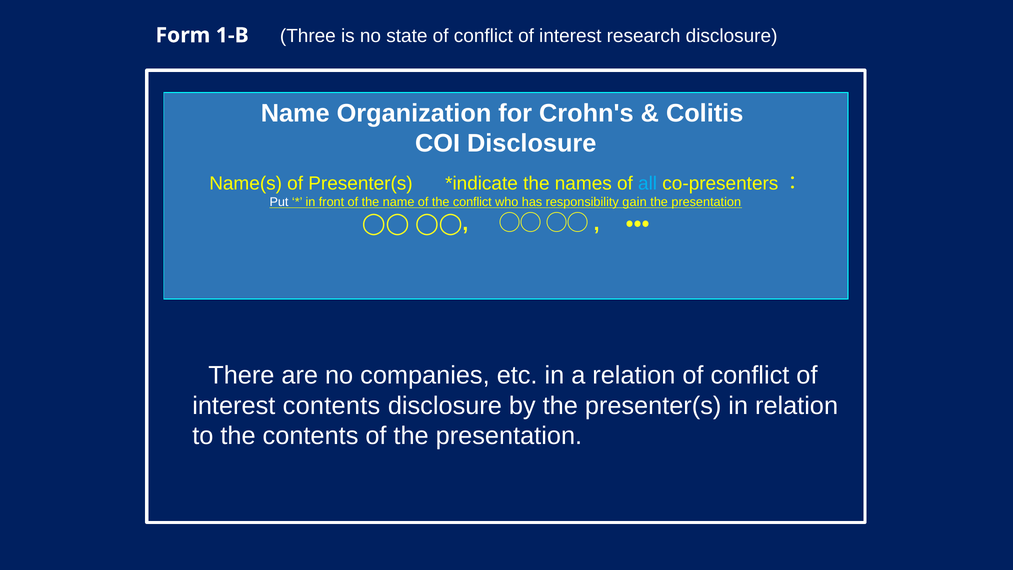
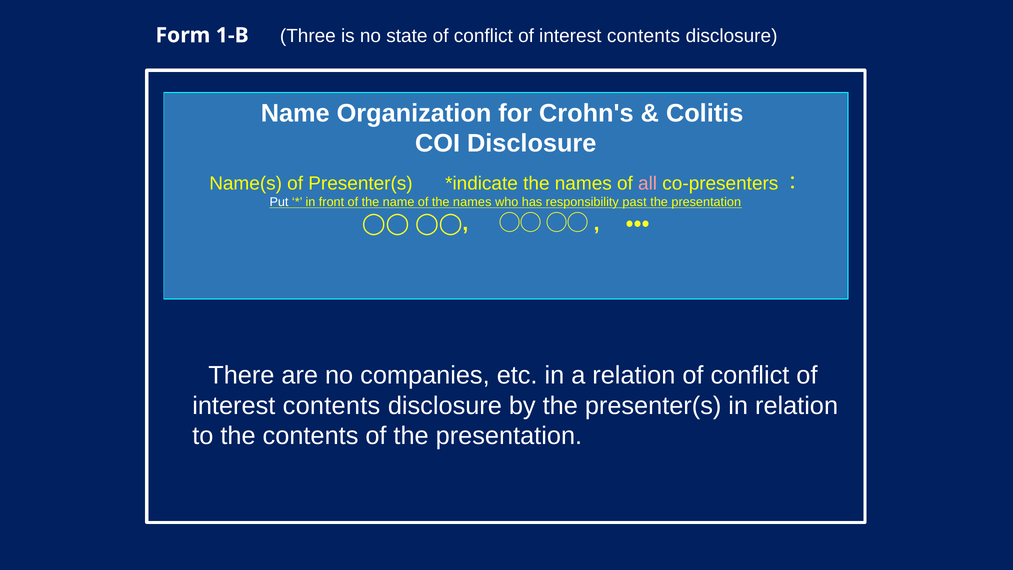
research at (644, 36): research -> contents
all colour: light blue -> pink
of the conflict: conflict -> names
gain: gain -> past
